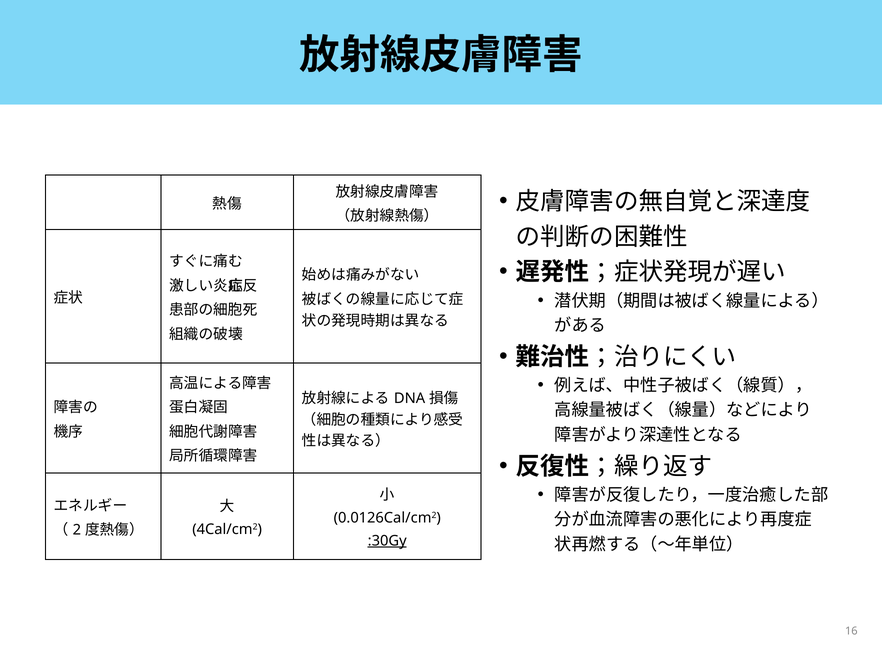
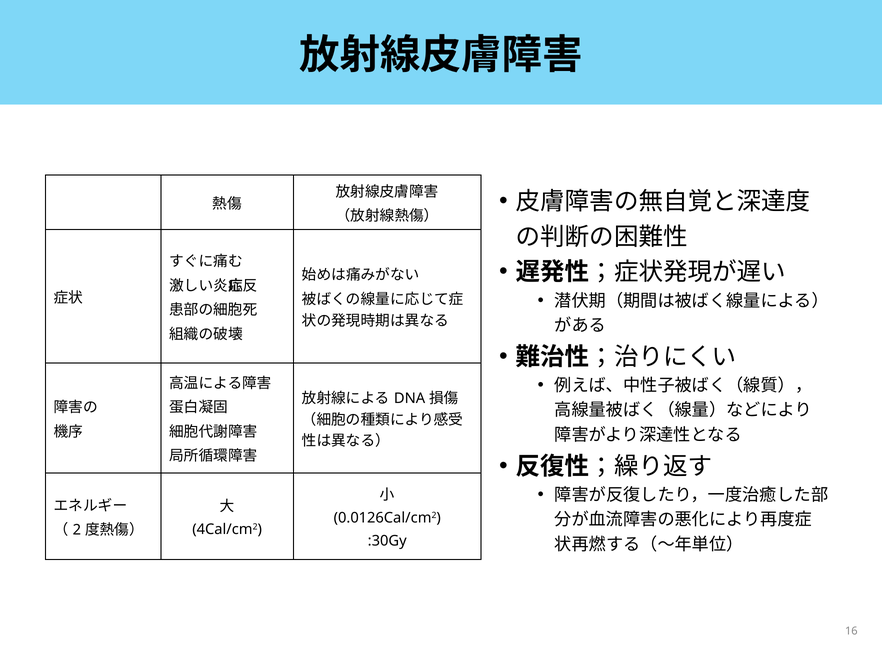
:30Gy underline: present -> none
